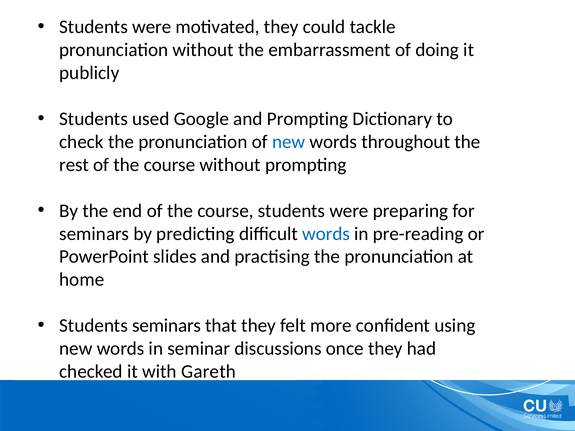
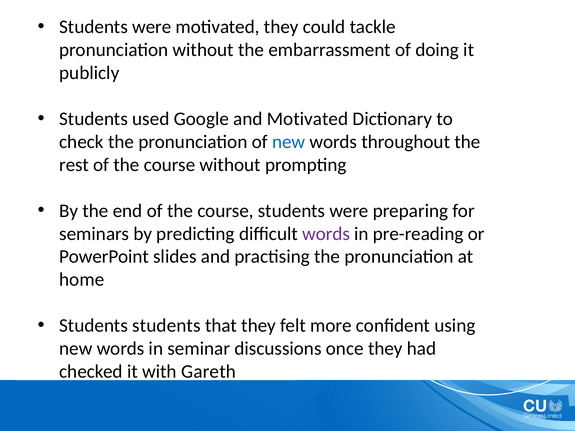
and Prompting: Prompting -> Motivated
words at (326, 234) colour: blue -> purple
Students seminars: seminars -> students
